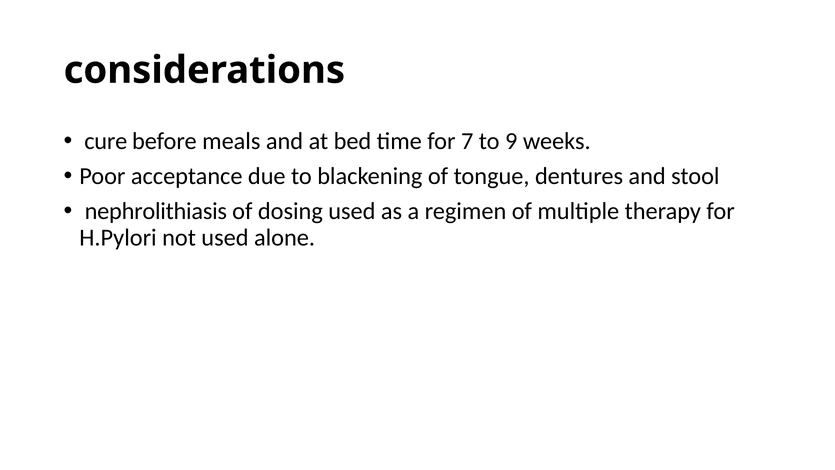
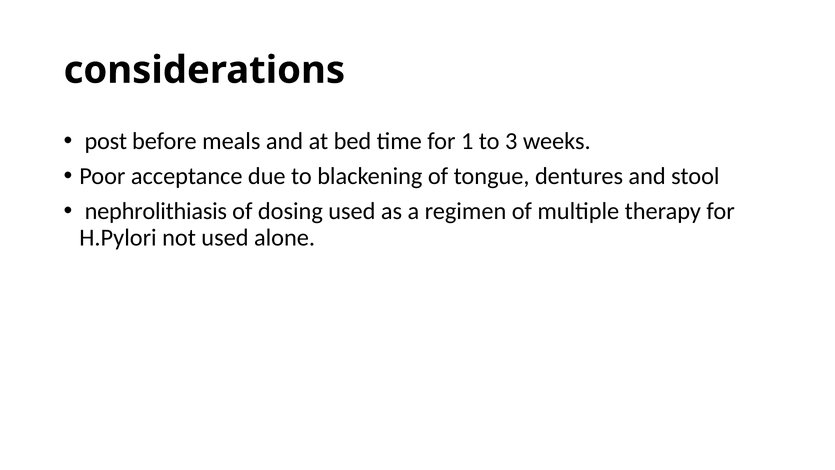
cure: cure -> post
7: 7 -> 1
9: 9 -> 3
